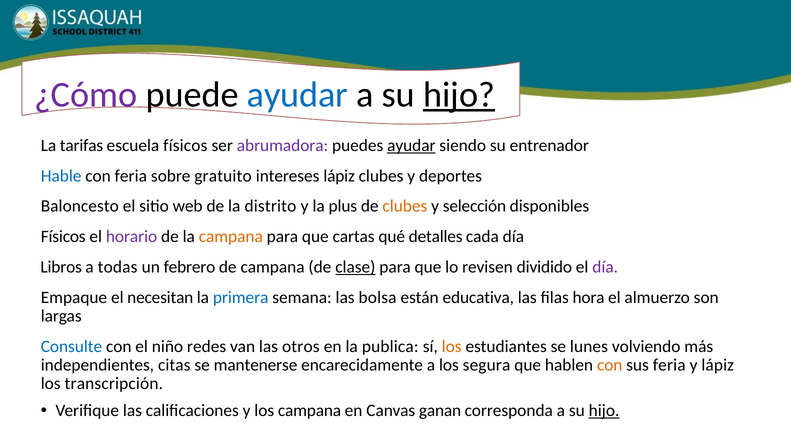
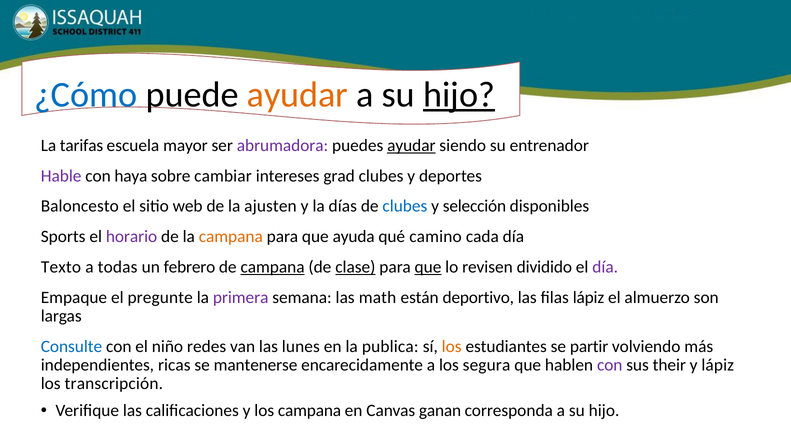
¿Cómo colour: purple -> blue
ayudar at (297, 95) colour: blue -> orange
escuela físicos: físicos -> mayor
Hable colour: blue -> purple
con feria: feria -> haya
gratuito: gratuito -> cambiar
intereses lápiz: lápiz -> grad
distrito: distrito -> ajusten
plus: plus -> días
clubes at (405, 206) colour: orange -> blue
Físicos at (63, 237): Físicos -> Sports
cartas: cartas -> ayuda
detalles: detalles -> camino
Libros: Libros -> Texto
campana at (273, 267) underline: none -> present
que at (428, 267) underline: none -> present
necesitan: necesitan -> pregunte
primera colour: blue -> purple
bolsa: bolsa -> math
educativa: educativa -> deportivo
filas hora: hora -> lápiz
otros: otros -> lunes
lunes: lunes -> partir
citas: citas -> ricas
con at (610, 365) colour: orange -> purple
sus feria: feria -> their
hijo at (604, 411) underline: present -> none
